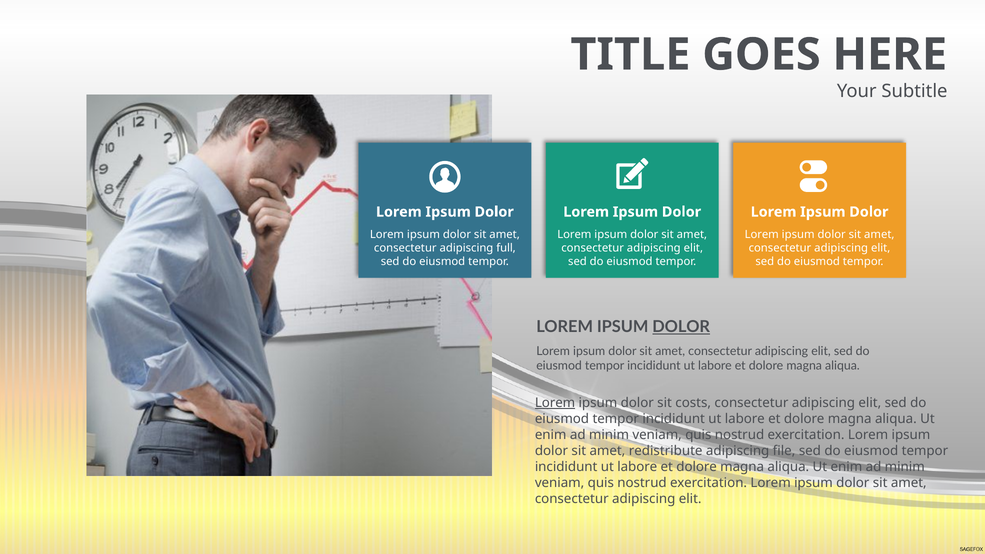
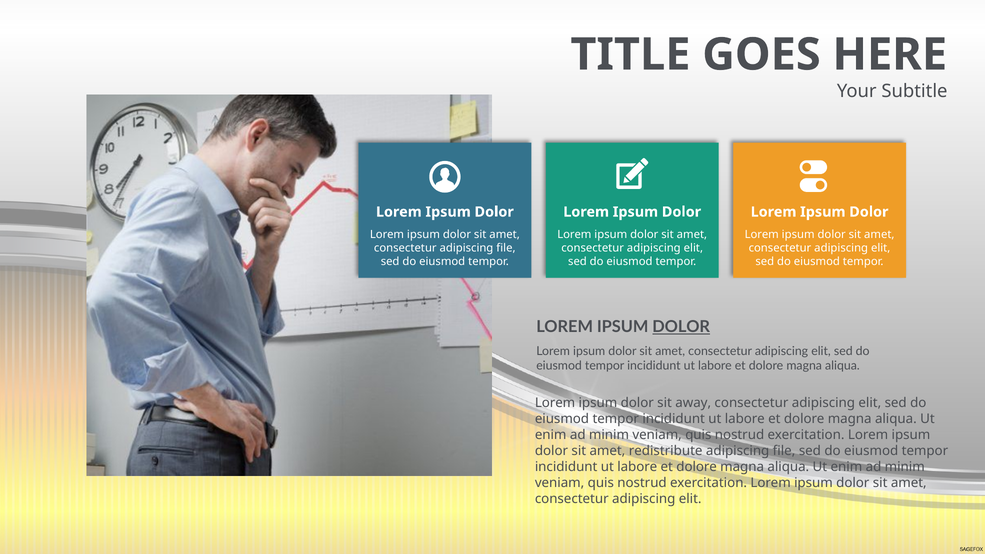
consectetur adipiscing full: full -> file
Lorem at (555, 403) underline: present -> none
costs: costs -> away
